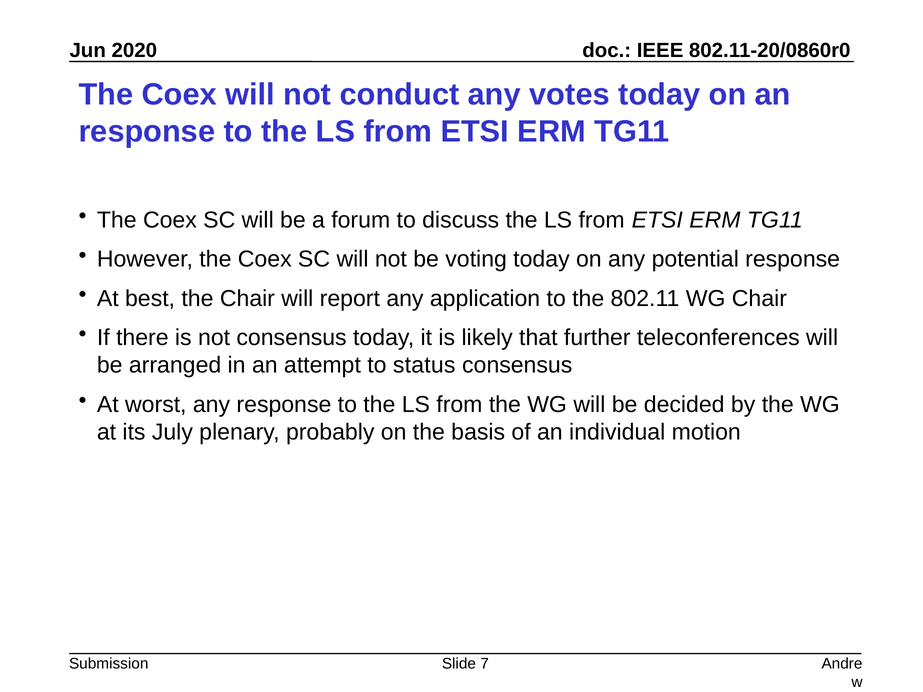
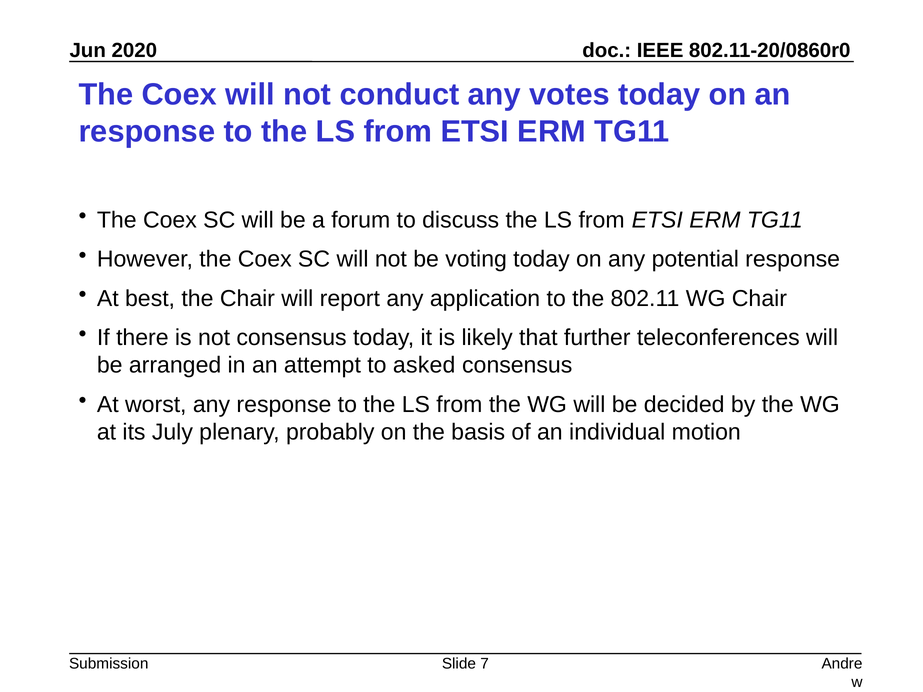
status: status -> asked
